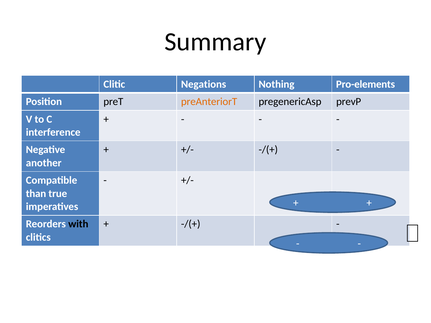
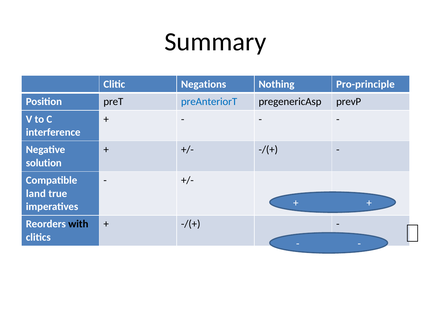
Pro-elements: Pro-elements -> Pro-principle
preAnteriorT colour: orange -> blue
another: another -> solution
than: than -> land
